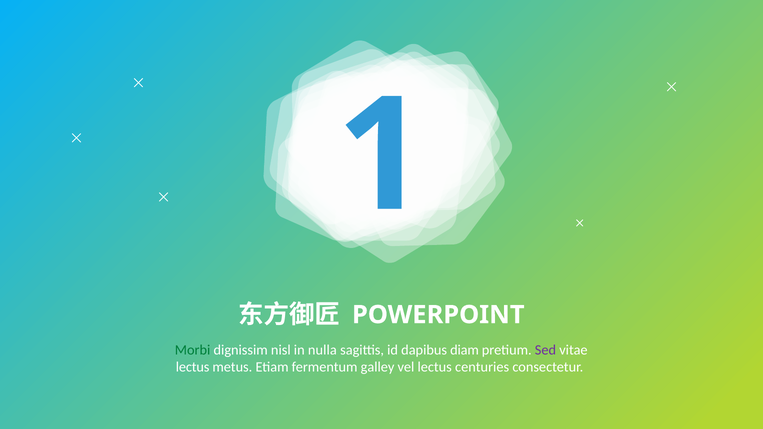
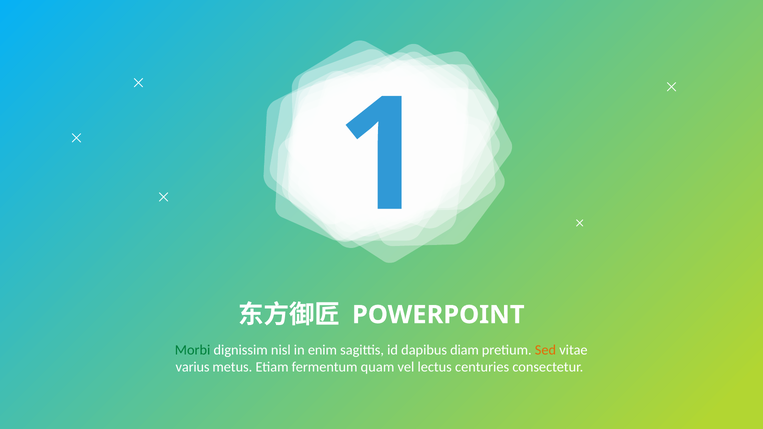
nulla: nulla -> enim
Sed colour: purple -> orange
lectus at (193, 367): lectus -> varius
galley: galley -> quam
